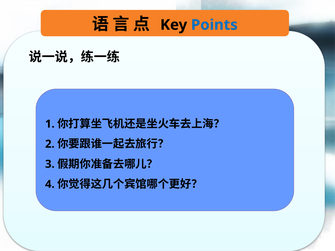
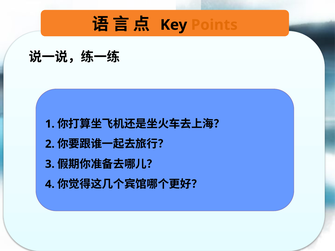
Points colour: blue -> orange
